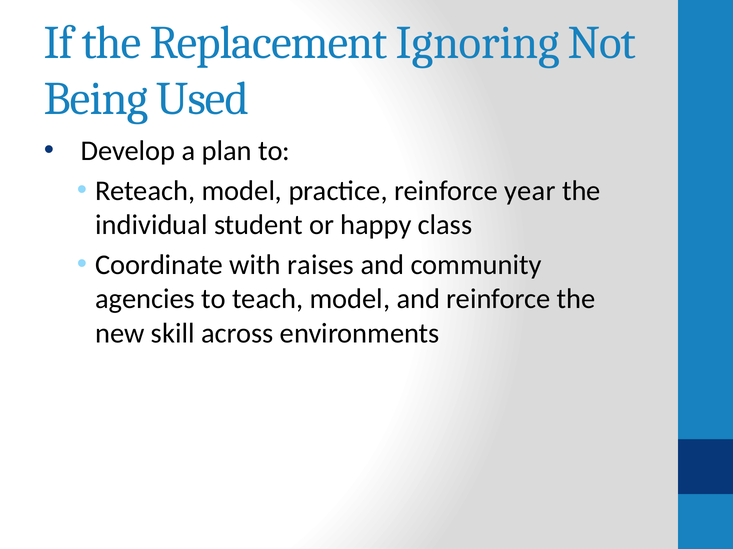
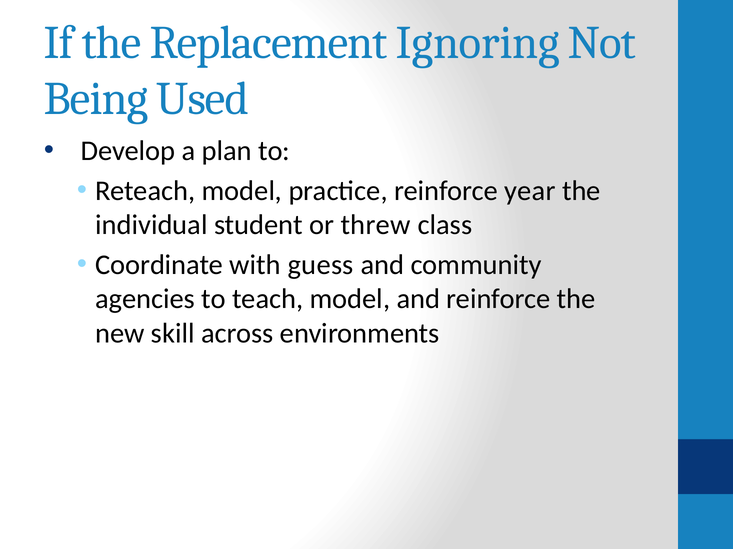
happy: happy -> threw
raises: raises -> guess
